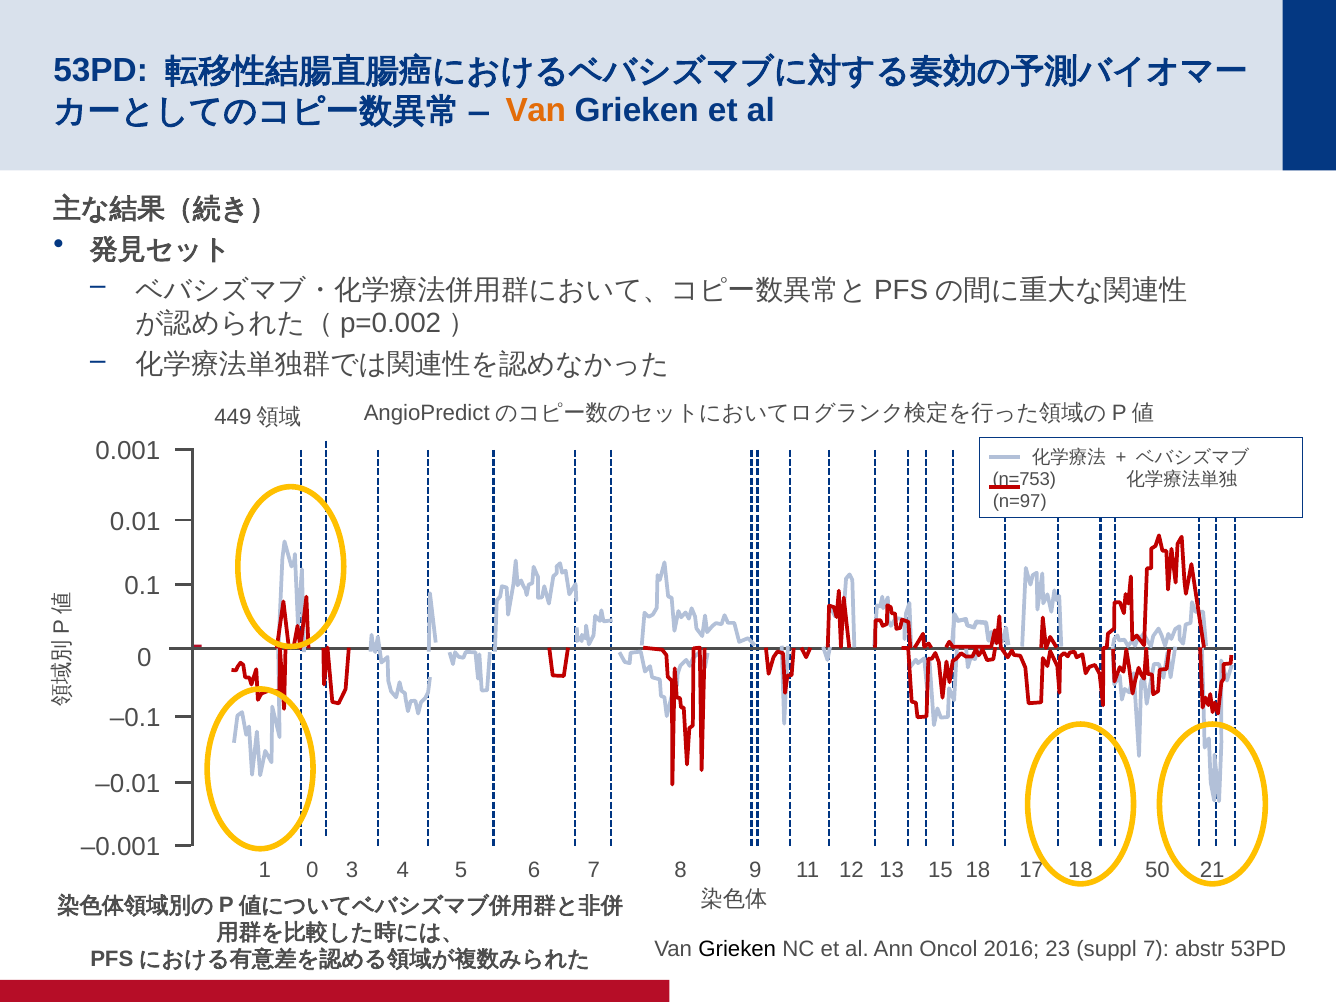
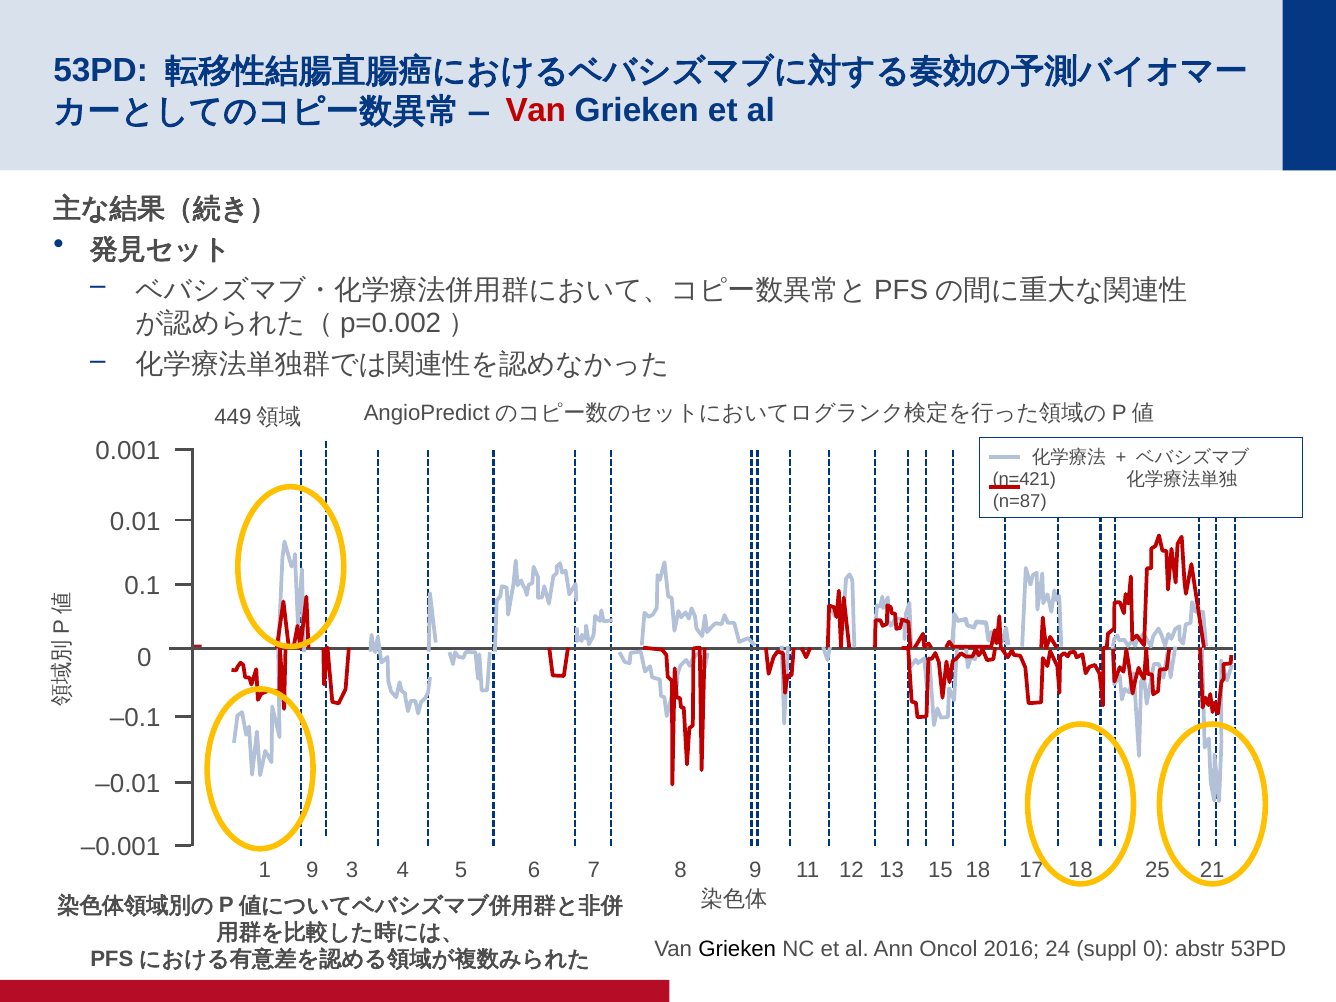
Van at (536, 111) colour: orange -> red
n=753: n=753 -> n=421
n=97: n=97 -> n=87
1 0: 0 -> 9
50: 50 -> 25
23: 23 -> 24
suppl 7: 7 -> 0
